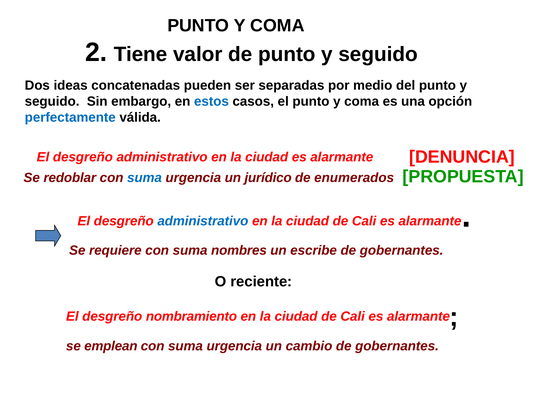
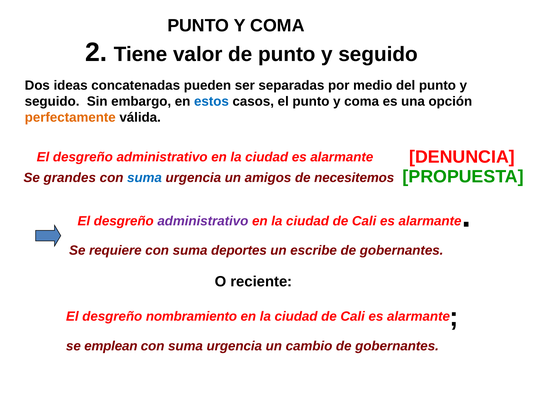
perfectamente colour: blue -> orange
redoblar: redoblar -> grandes
jurídico: jurídico -> amigos
enumerados: enumerados -> necesitemos
administrativo at (203, 221) colour: blue -> purple
nombres: nombres -> deportes
